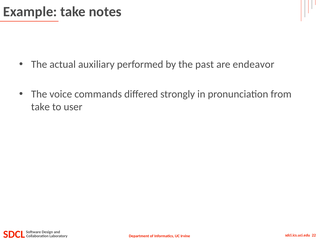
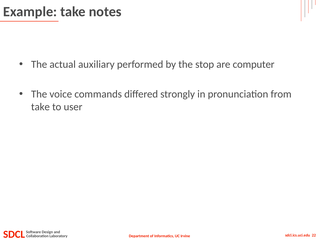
past: past -> stop
endeavor: endeavor -> computer
